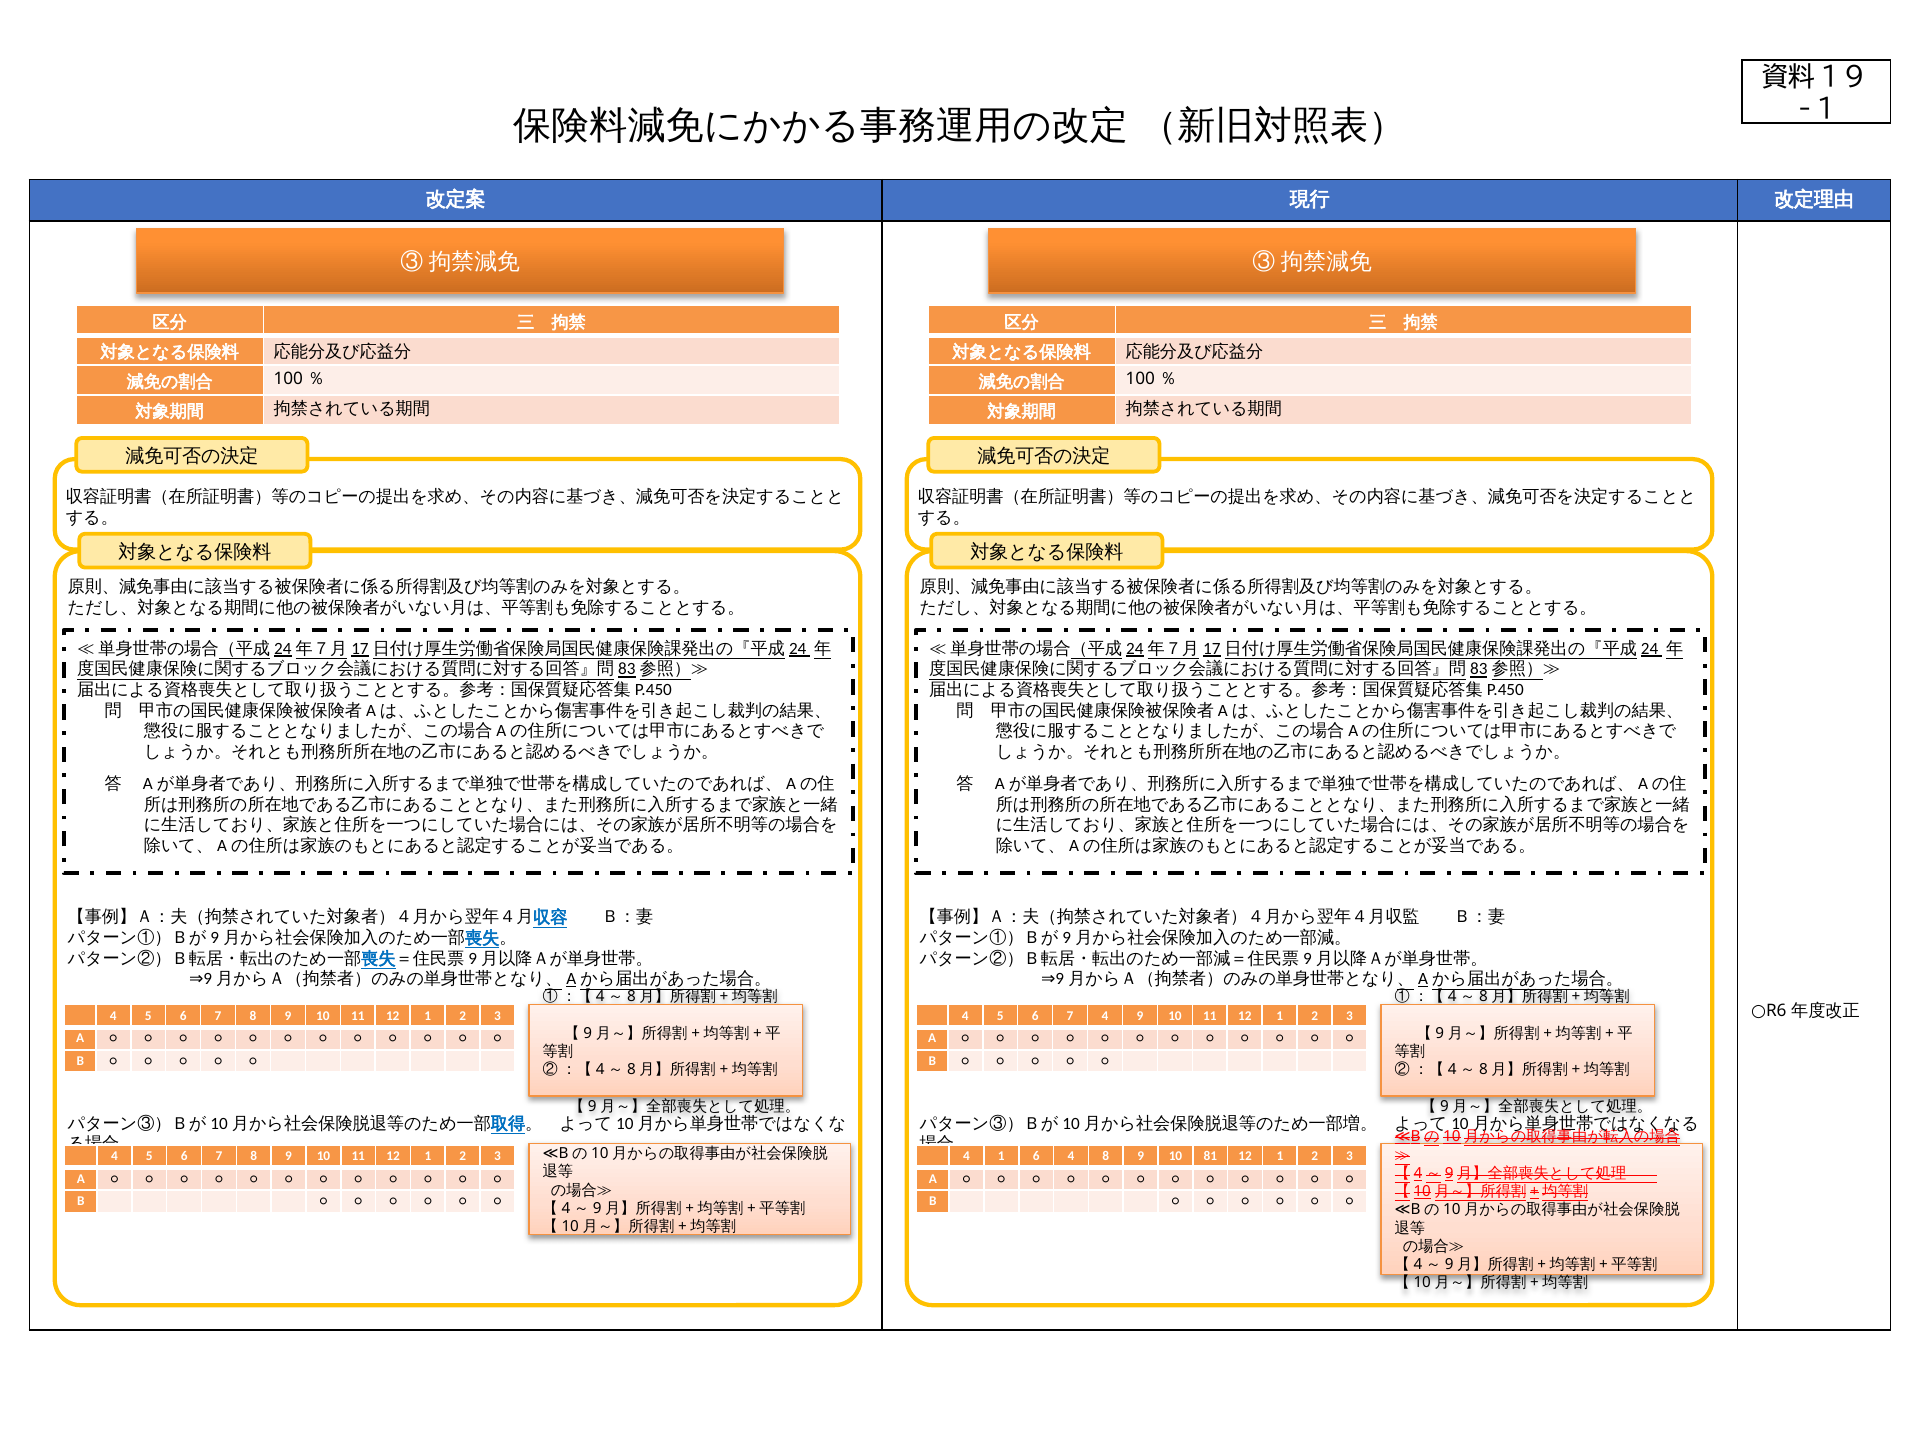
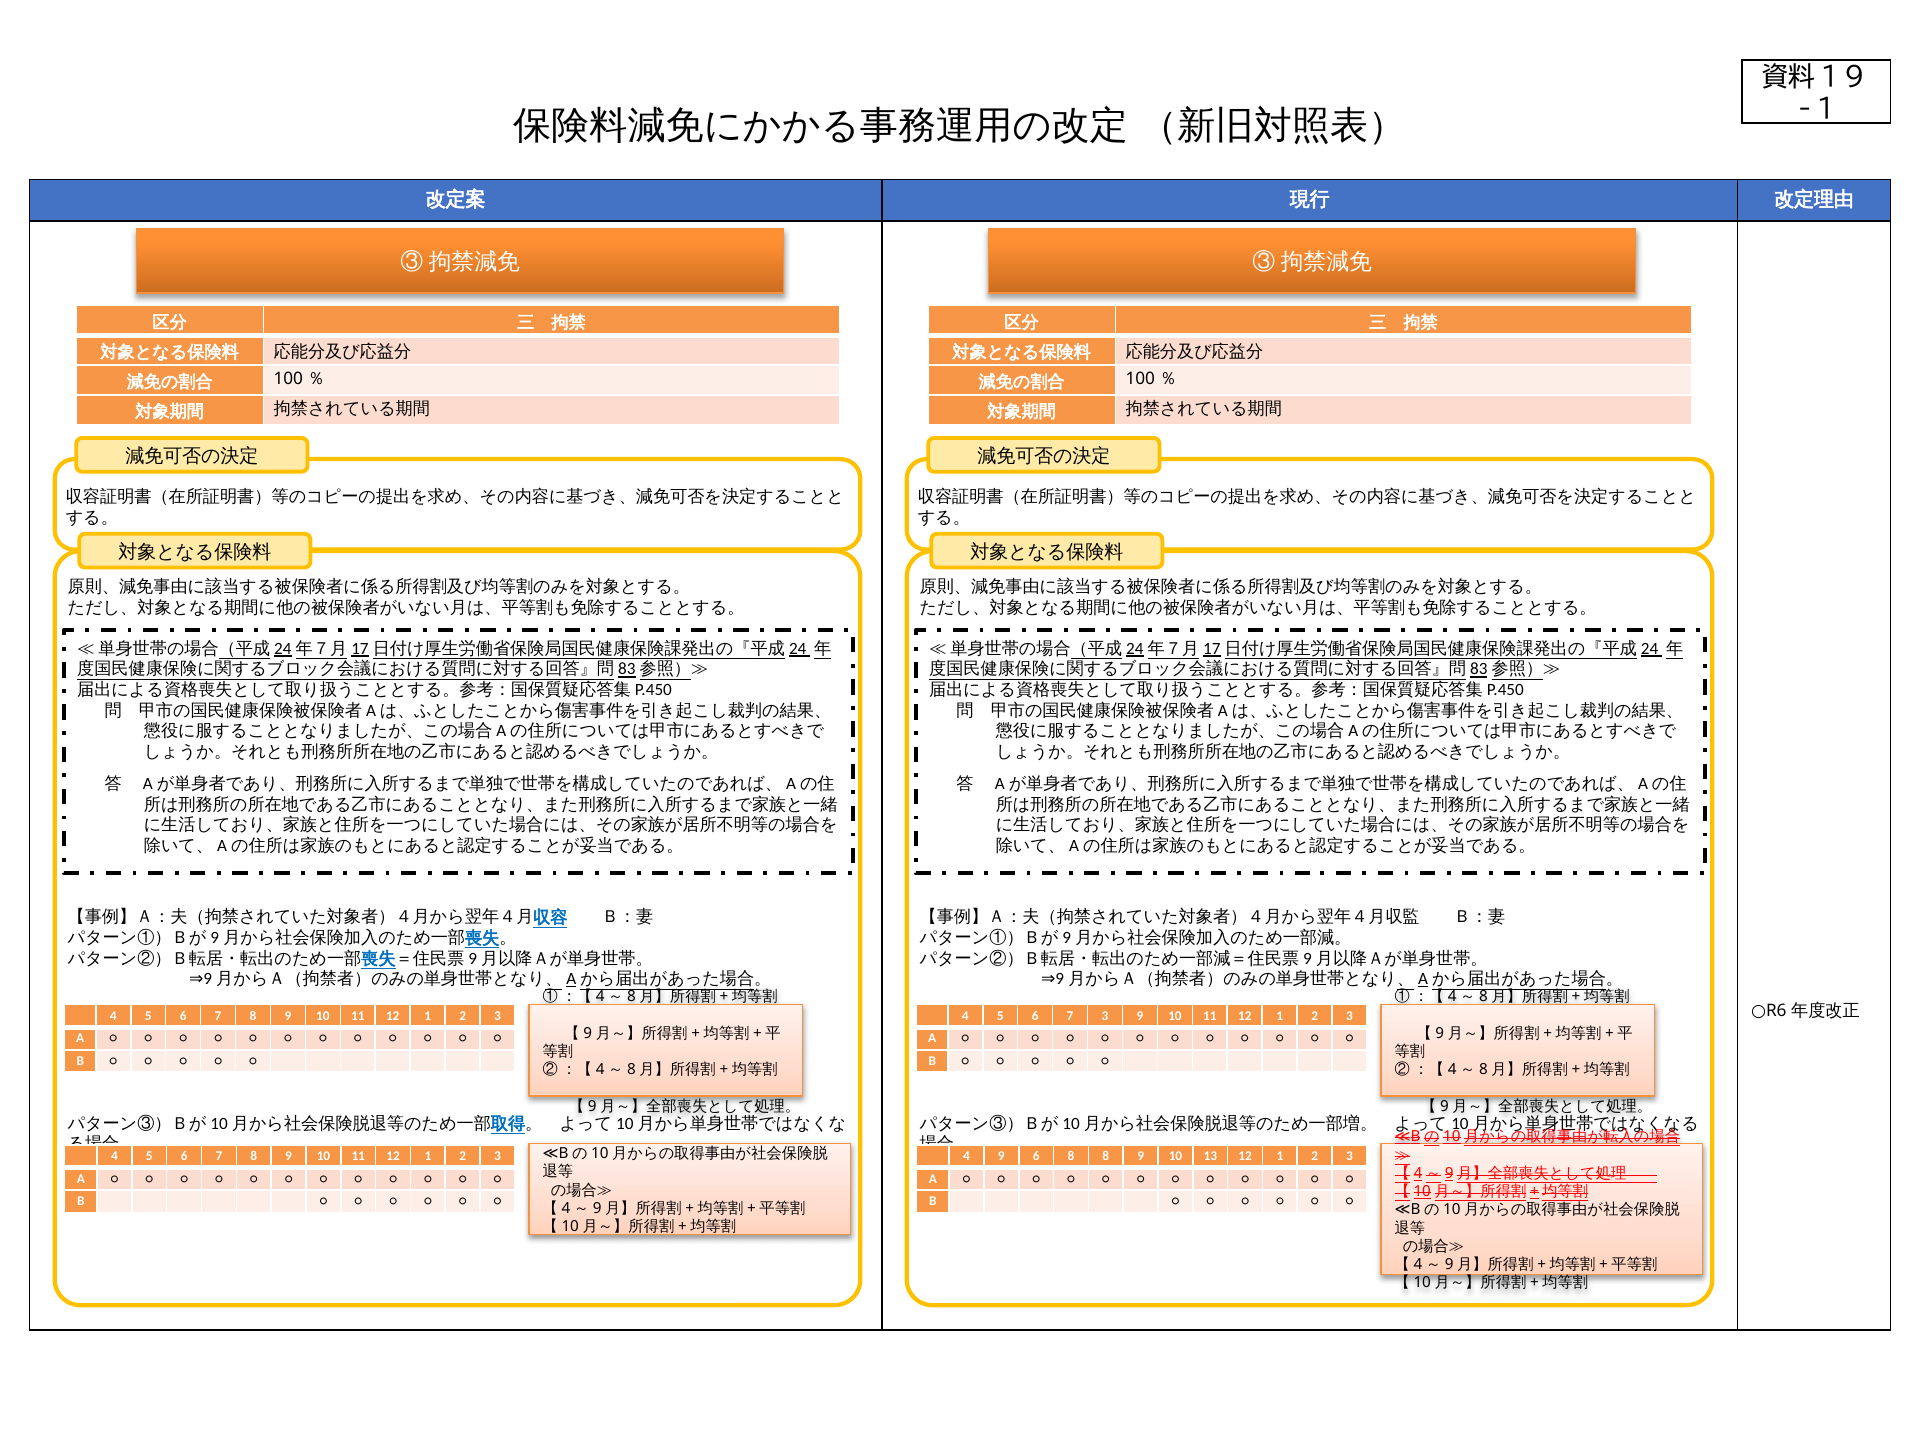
7 4: 4 -> 3
4 1: 1 -> 9
6 4: 4 -> 8
81: 81 -> 13
